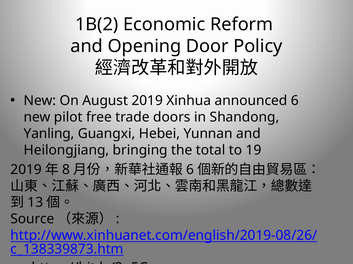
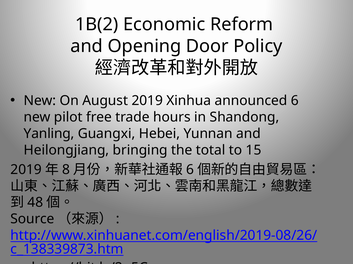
doors: doors -> hours
19: 19 -> 15
13: 13 -> 48
